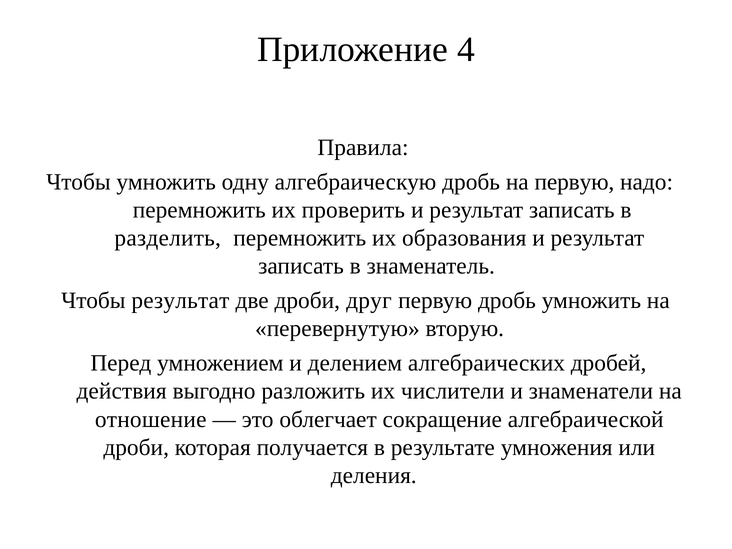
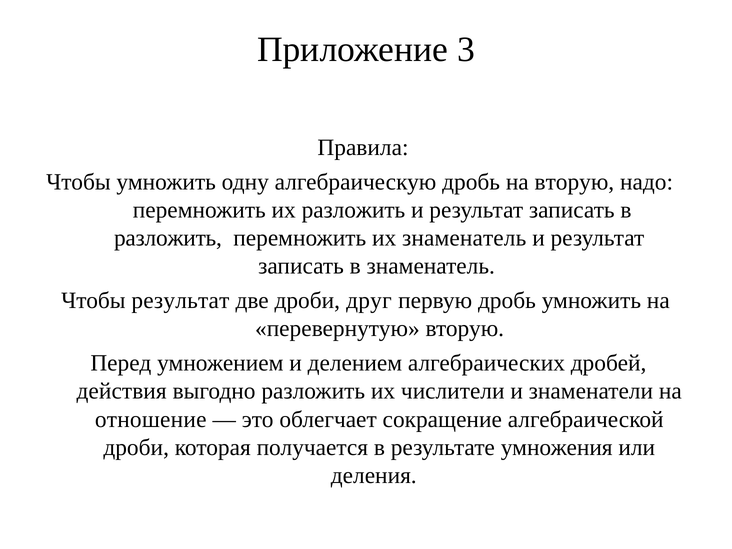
4: 4 -> 3
на первую: первую -> вторую
их проверить: проверить -> разложить
разделить at (168, 238): разделить -> разложить
их образования: образования -> знаменатель
